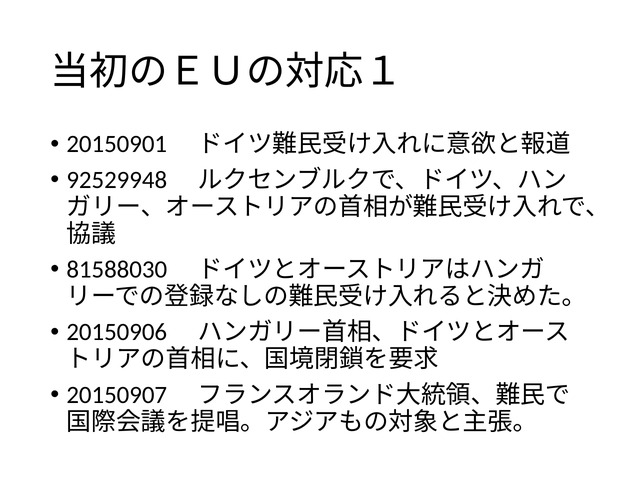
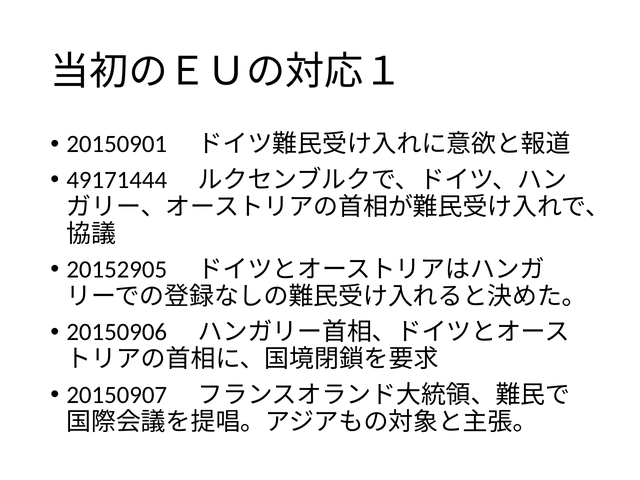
92529948: 92529948 -> 49171444
81588030: 81588030 -> 20152905
